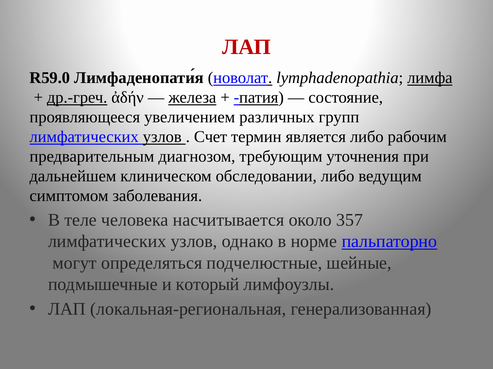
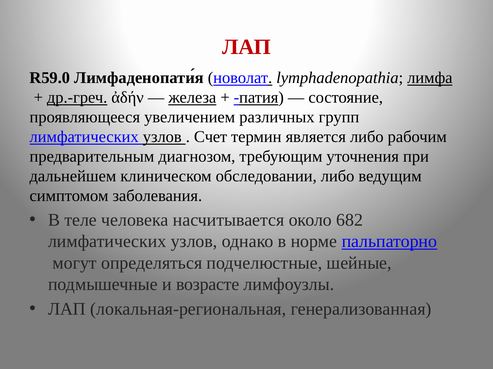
357: 357 -> 682
который: который -> возрасте
